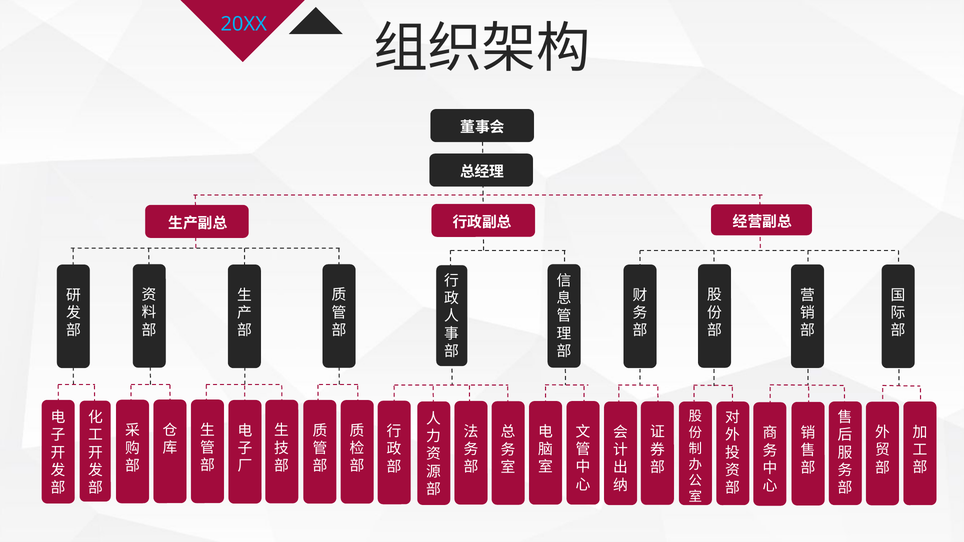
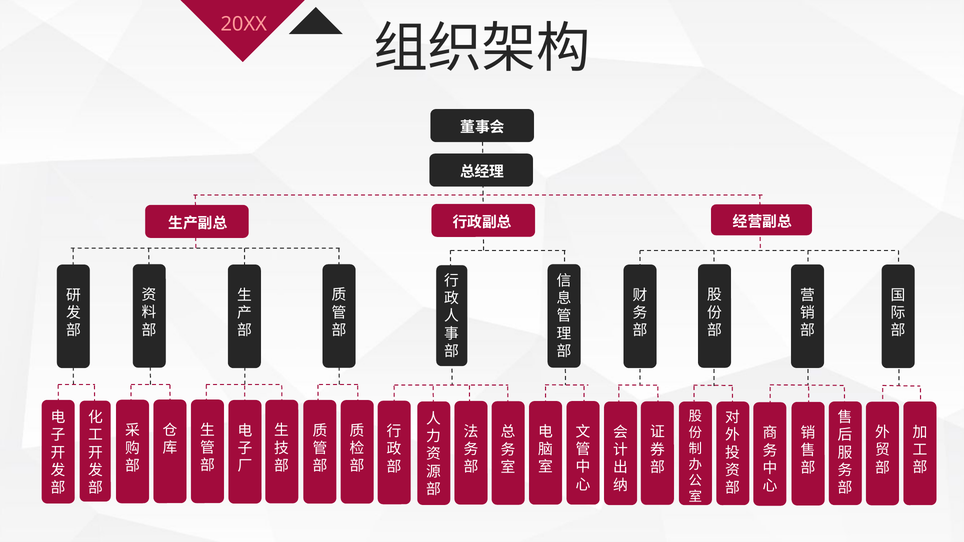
20XX colour: light blue -> pink
